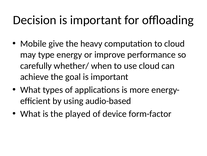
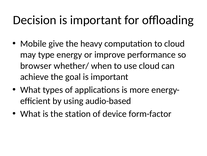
carefully: carefully -> browser
played: played -> station
